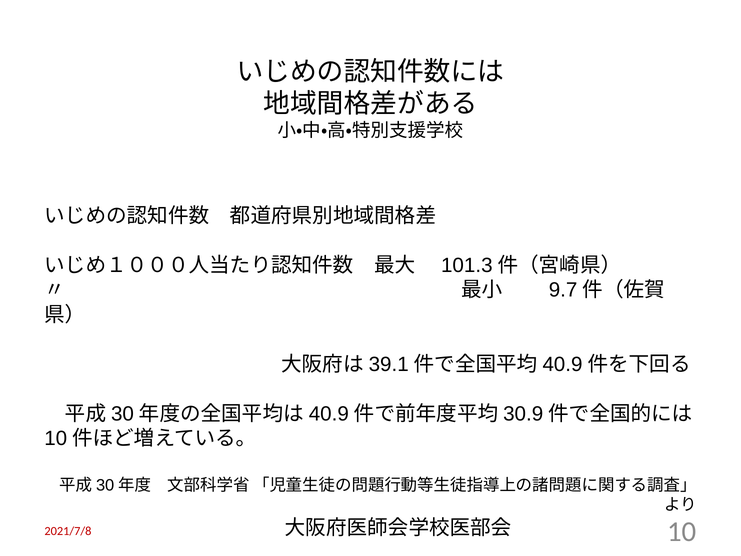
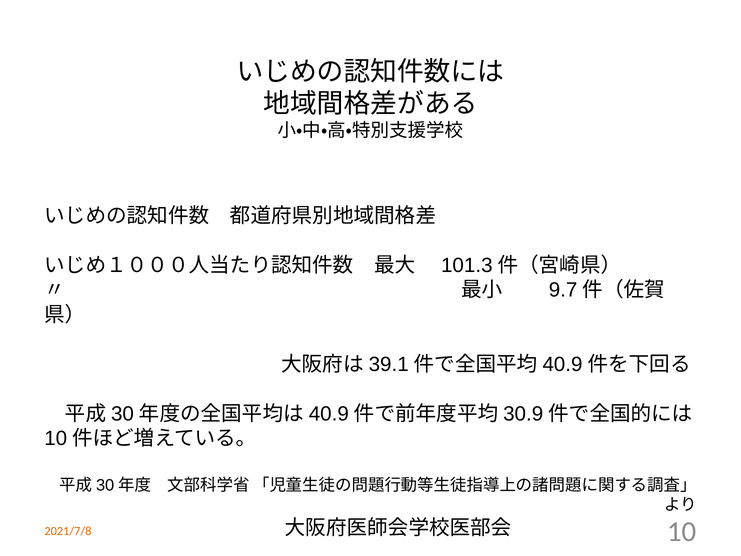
2021/7/8 colour: red -> orange
